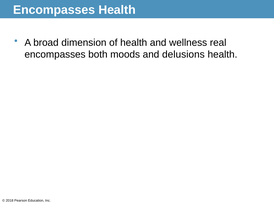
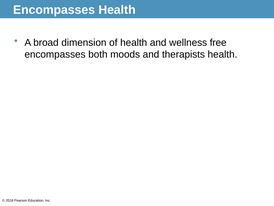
real: real -> free
delusions: delusions -> therapists
